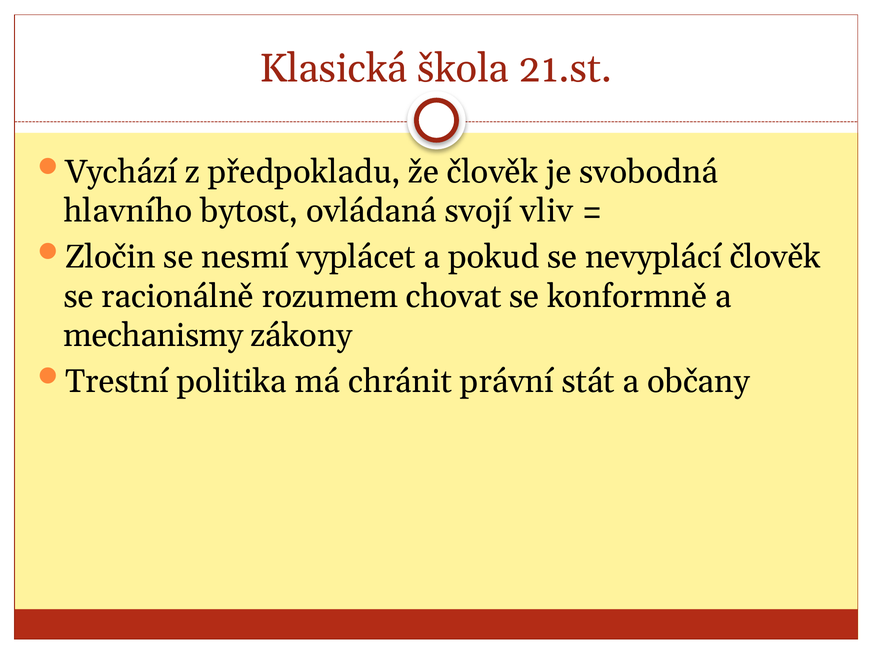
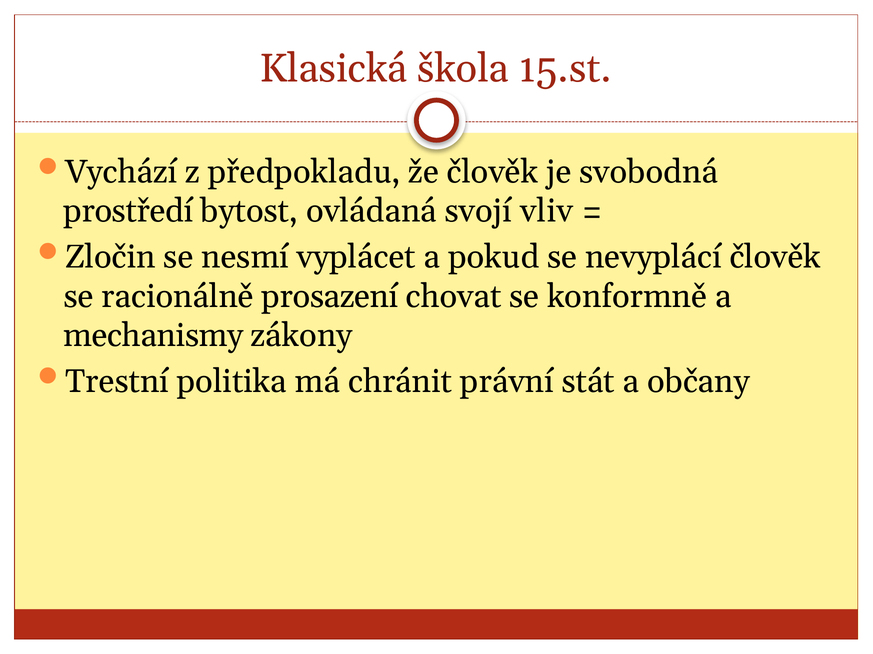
21.st: 21.st -> 15.st
hlavního: hlavního -> prostředí
rozumem: rozumem -> prosazení
